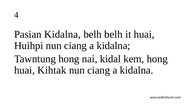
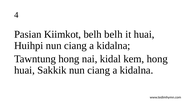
Pasian Kidalna: Kidalna -> Kiimkot
Kihtak: Kihtak -> Sakkik
